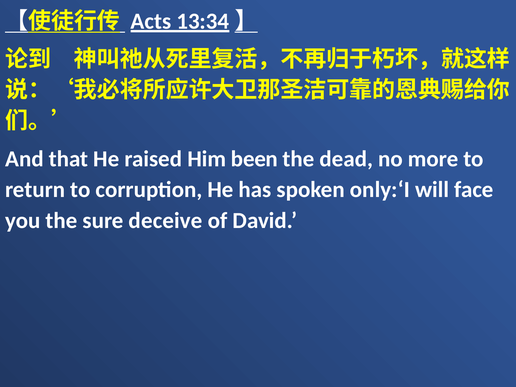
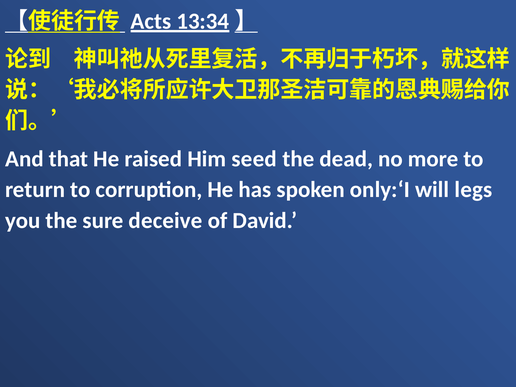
been: been -> seed
face: face -> legs
